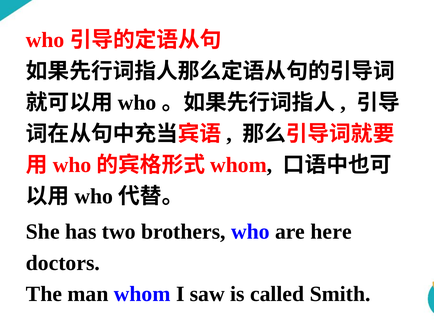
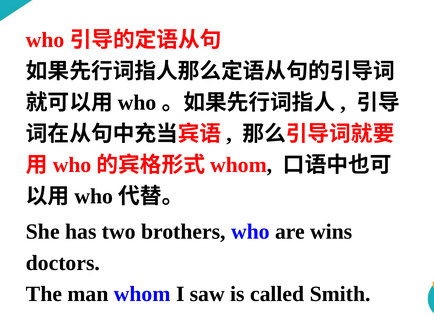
here: here -> wins
